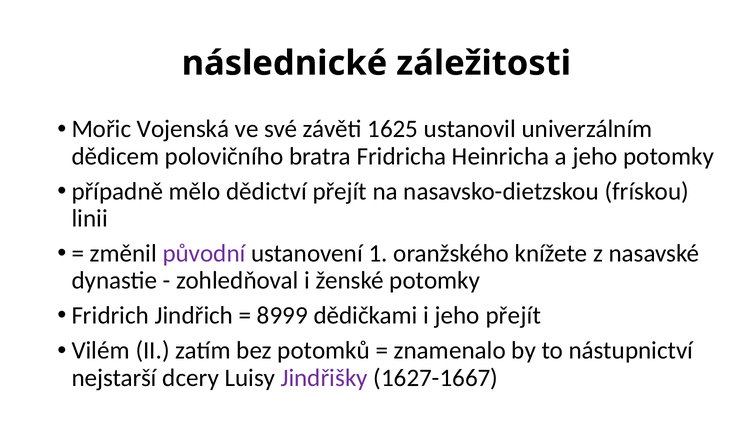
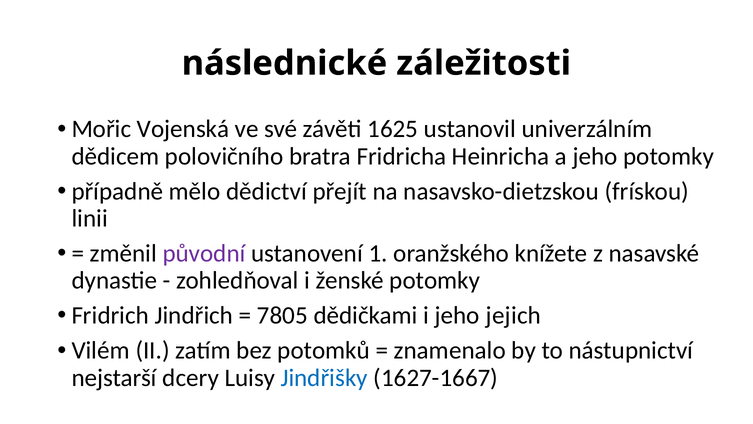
8999: 8999 -> 7805
jeho přejít: přejít -> jejich
Jindřišky colour: purple -> blue
